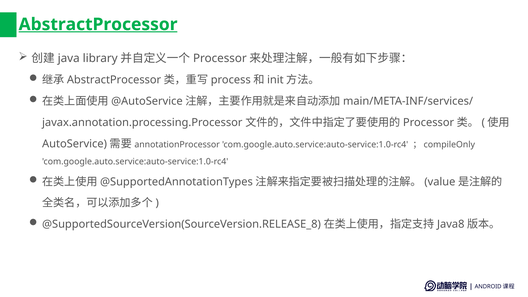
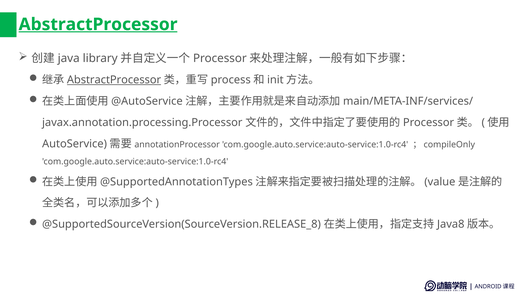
AbstractProcessor at (114, 80) underline: none -> present
